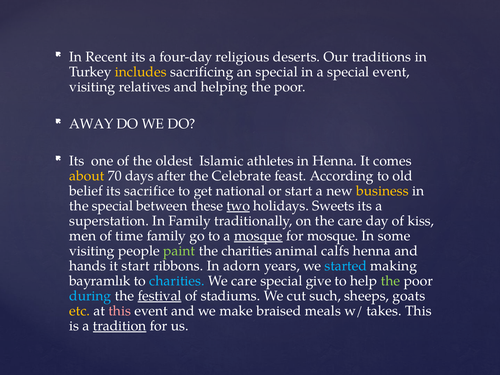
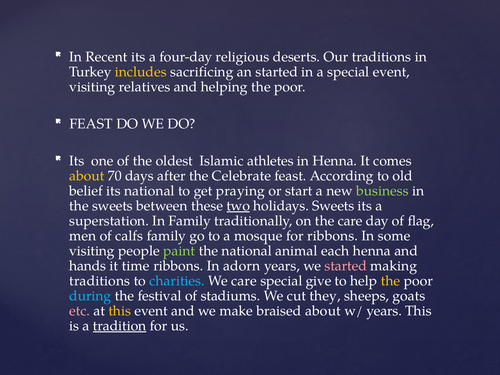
an special: special -> started
AWAY at (91, 124): AWAY -> FEAST
its sacrifice: sacrifice -> national
national: national -> praying
business colour: yellow -> light green
the special: special -> sweets
kiss: kiss -> flag
time: time -> calfs
mosque at (258, 236) underline: present -> none
for mosque: mosque -> ribbons
the charities: charities -> national
calfs: calfs -> each
it start: start -> time
started at (346, 266) colour: light blue -> pink
bayramlık at (100, 281): bayramlık -> traditions
the at (390, 281) colour: light green -> yellow
festival underline: present -> none
such: such -> they
etc colour: yellow -> pink
this at (120, 311) colour: pink -> yellow
braised meals: meals -> about
w/ takes: takes -> years
